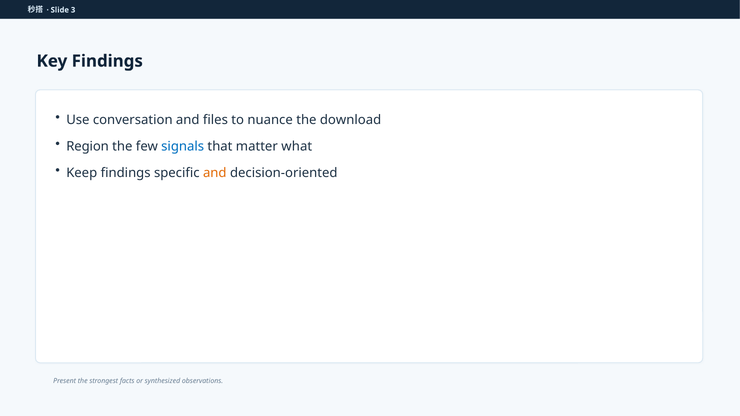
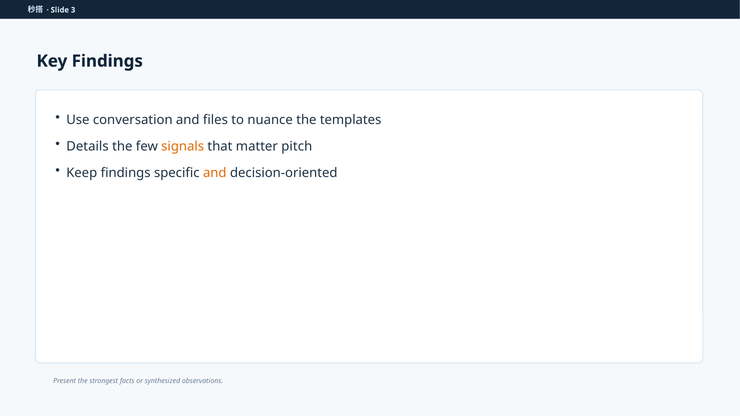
download: download -> templates
Region: Region -> Details
signals colour: blue -> orange
what: what -> pitch
